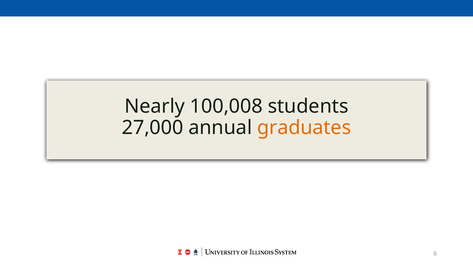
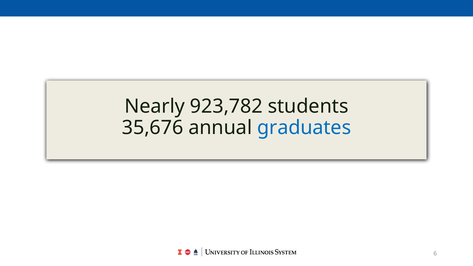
100,008: 100,008 -> 923,782
27,000: 27,000 -> 35,676
graduates colour: orange -> blue
